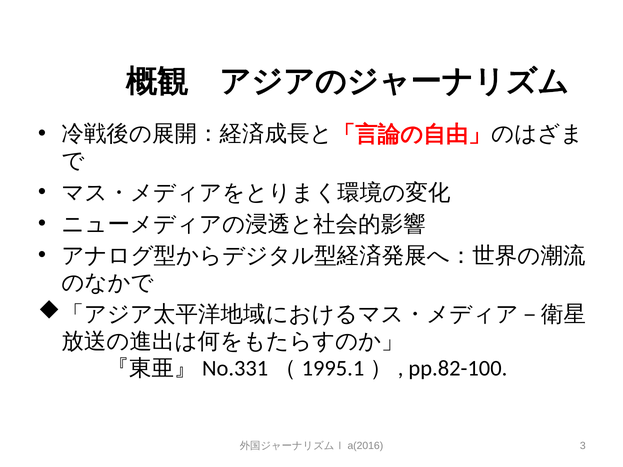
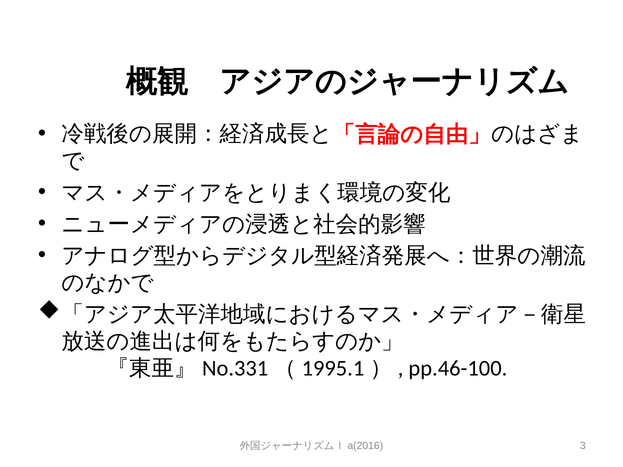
pp.82-100: pp.82-100 -> pp.46-100
